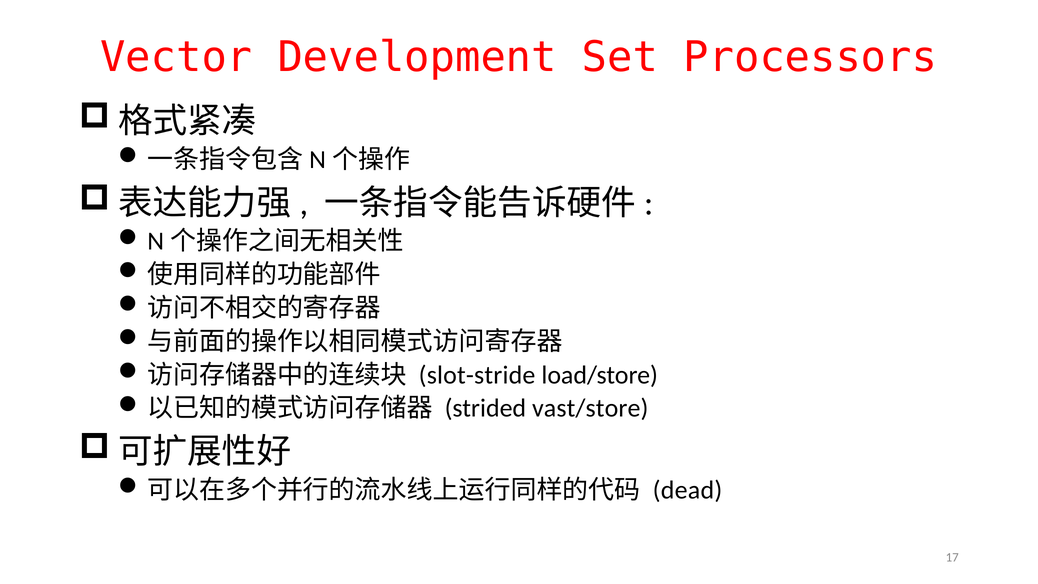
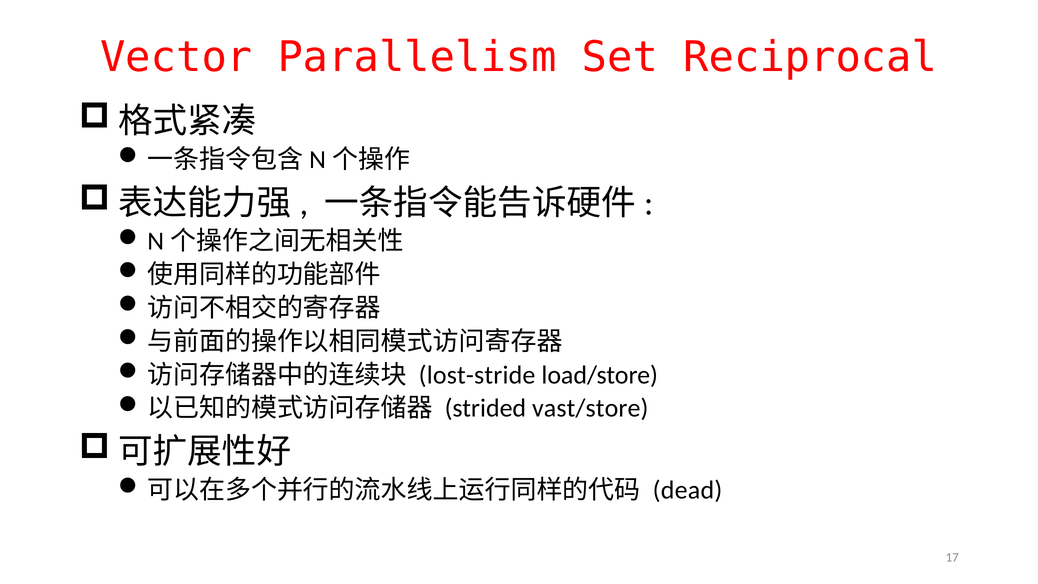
Development: Development -> Parallelism
Processors: Processors -> Reciprocal
slot-stride: slot-stride -> lost-stride
